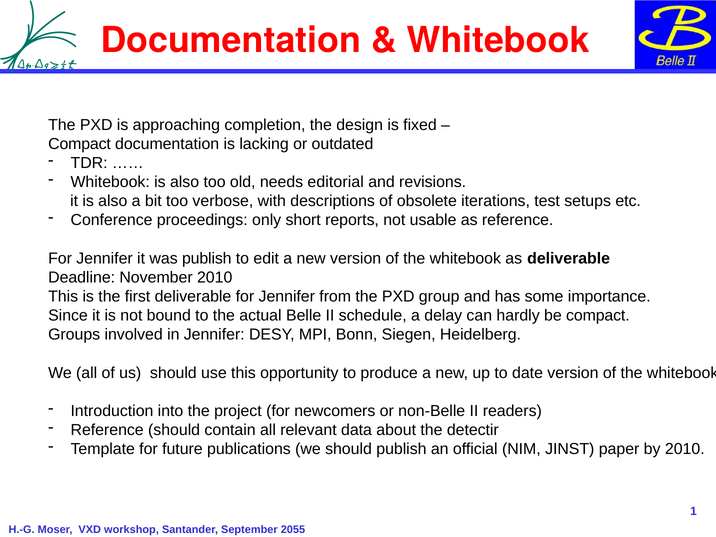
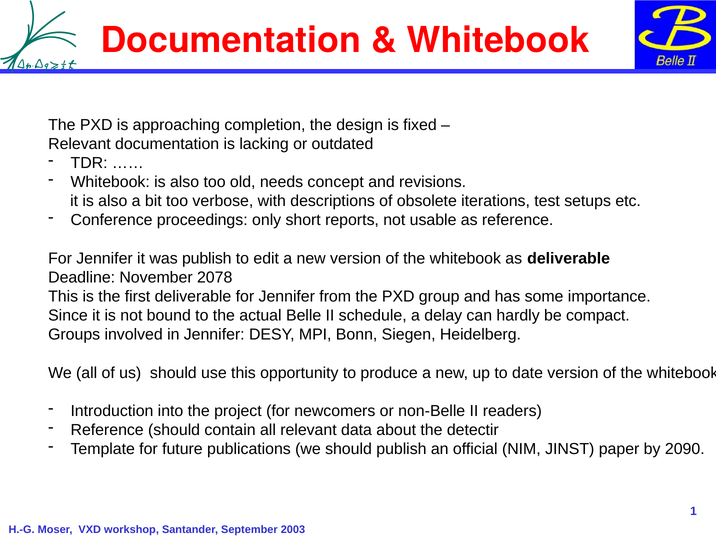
Compact at (80, 144): Compact -> Relevant
editorial: editorial -> concept
November 2010: 2010 -> 2078
by 2010: 2010 -> 2090
2055: 2055 -> 2003
